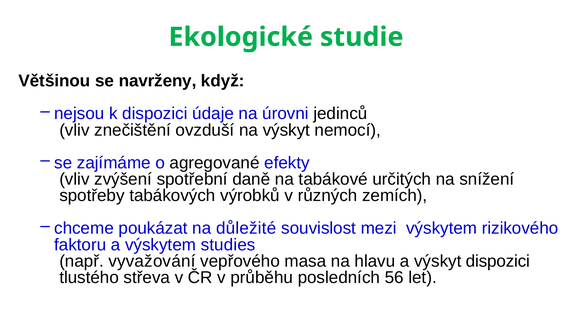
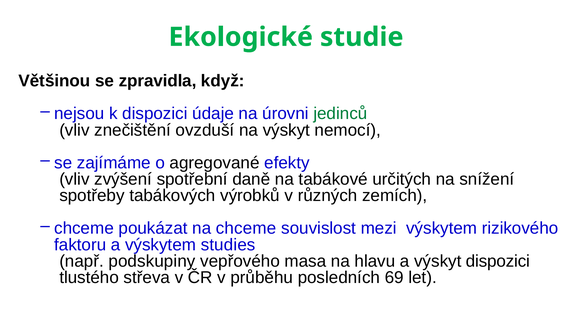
navrženy: navrženy -> zpravidla
jedinců colour: black -> green
na důležité: důležité -> chceme
vyvažování: vyvažování -> podskupiny
56: 56 -> 69
